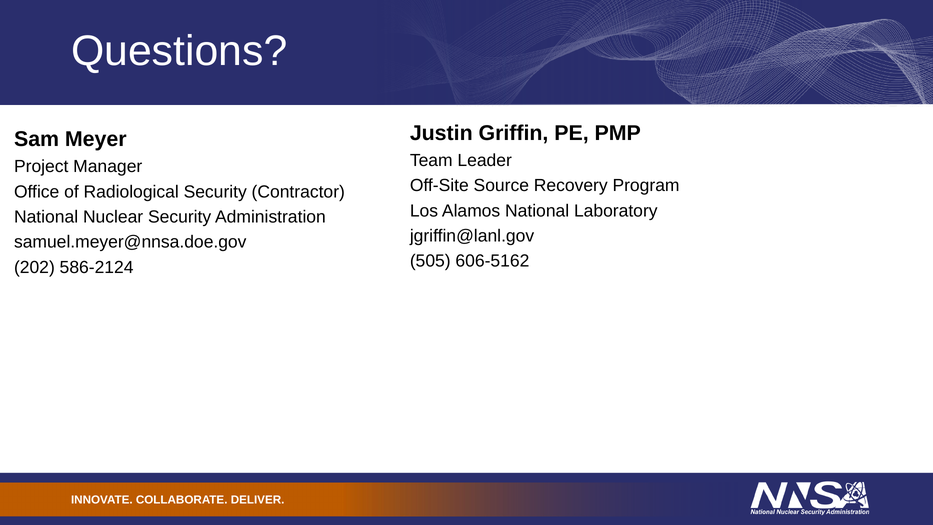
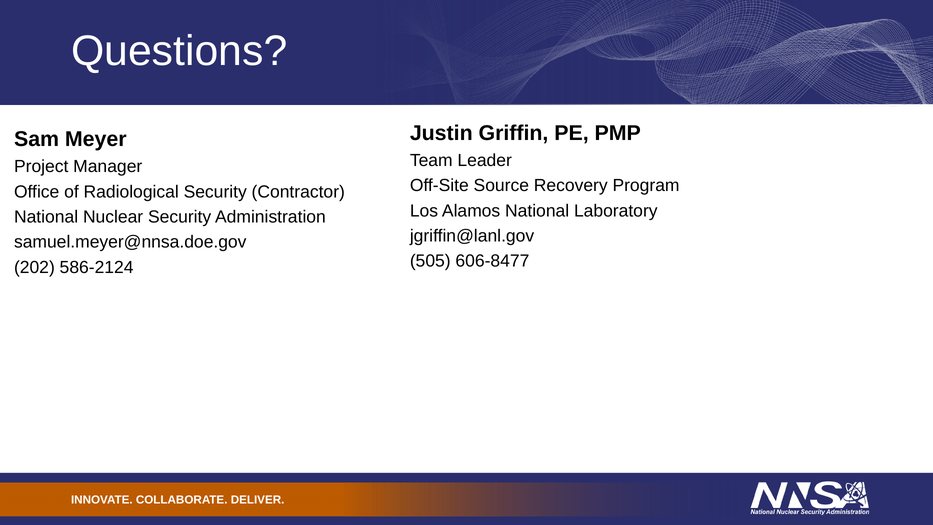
606-5162: 606-5162 -> 606-8477
